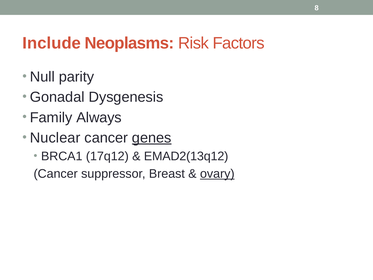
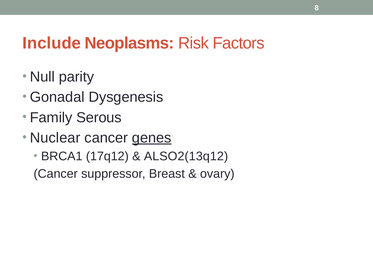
Always: Always -> Serous
EMAD2(13q12: EMAD2(13q12 -> ALSO2(13q12
ovary underline: present -> none
